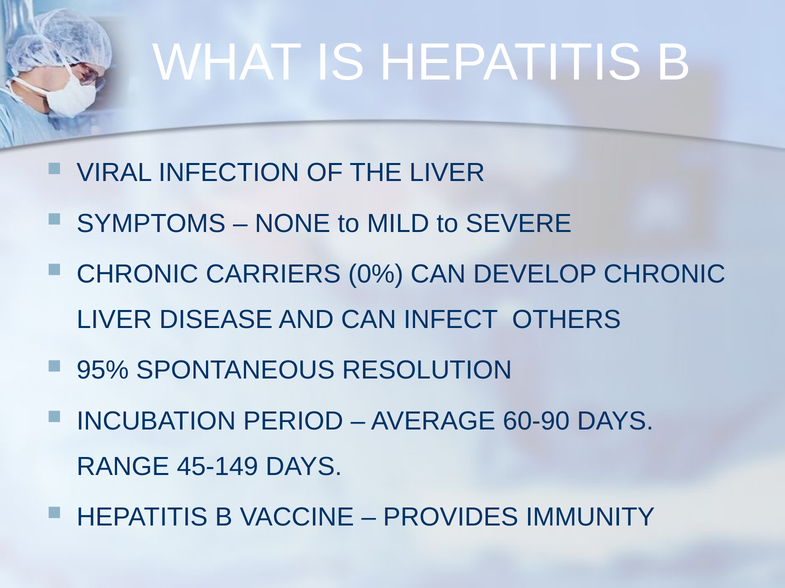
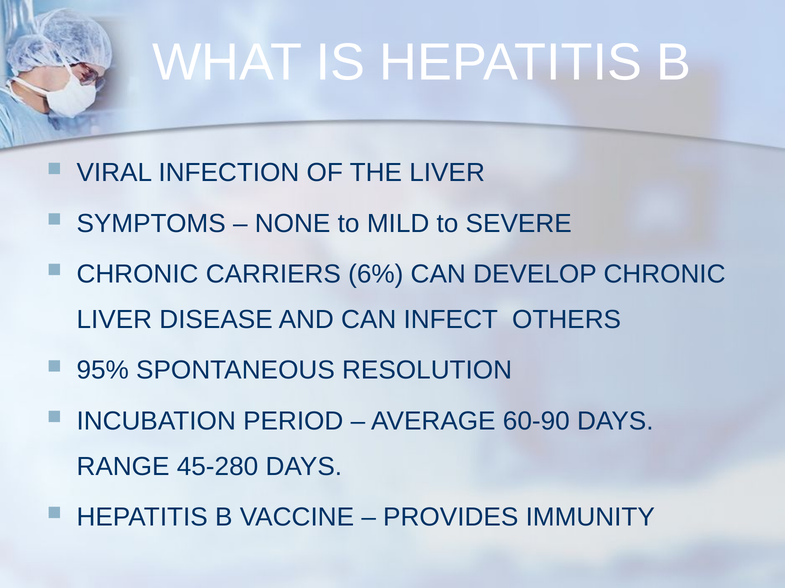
0%: 0% -> 6%
45-149: 45-149 -> 45-280
